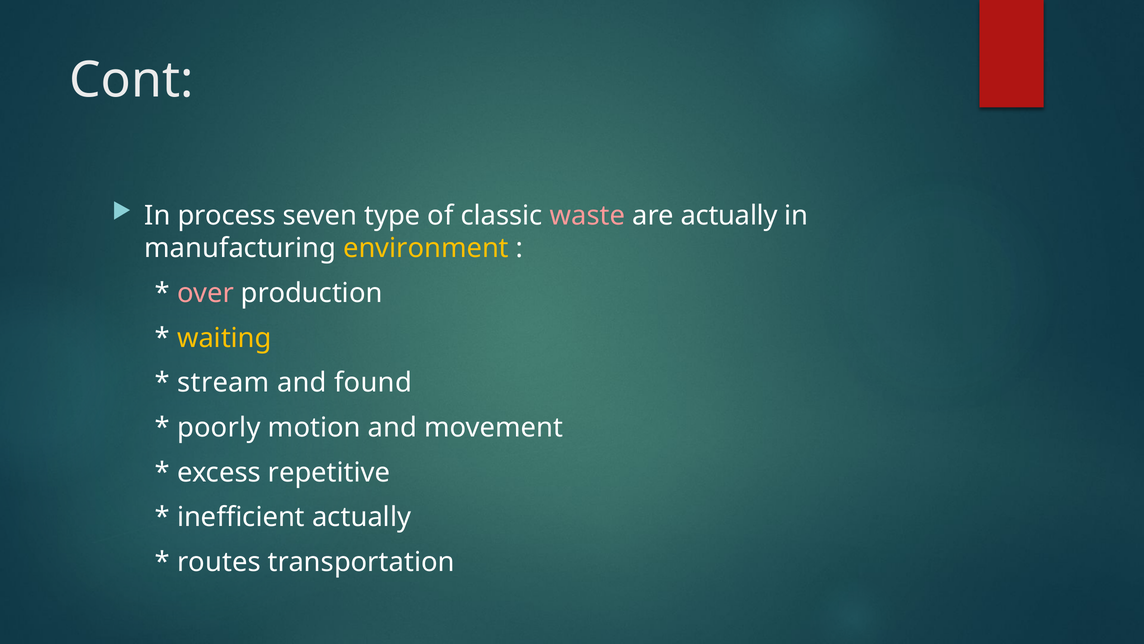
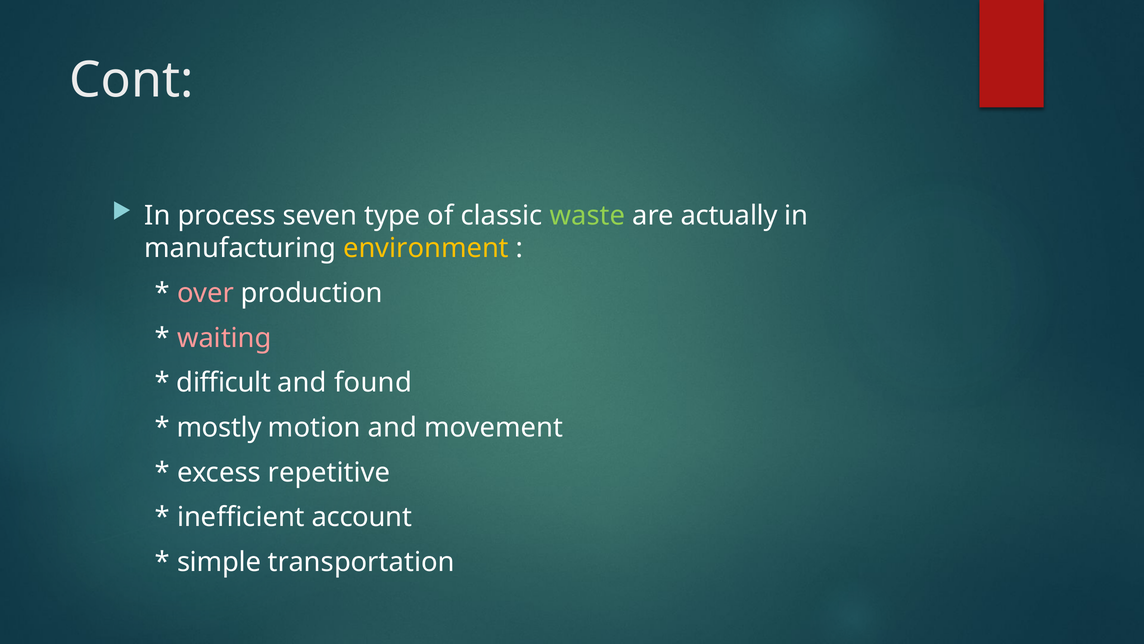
waste colour: pink -> light green
waiting colour: yellow -> pink
stream: stream -> difficult
poorly: poorly -> mostly
inefficient actually: actually -> account
routes: routes -> simple
